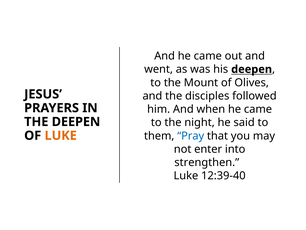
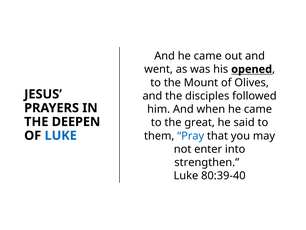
his deepen: deepen -> opened
night: night -> great
LUKE at (61, 135) colour: orange -> blue
12:39-40: 12:39-40 -> 80:39-40
